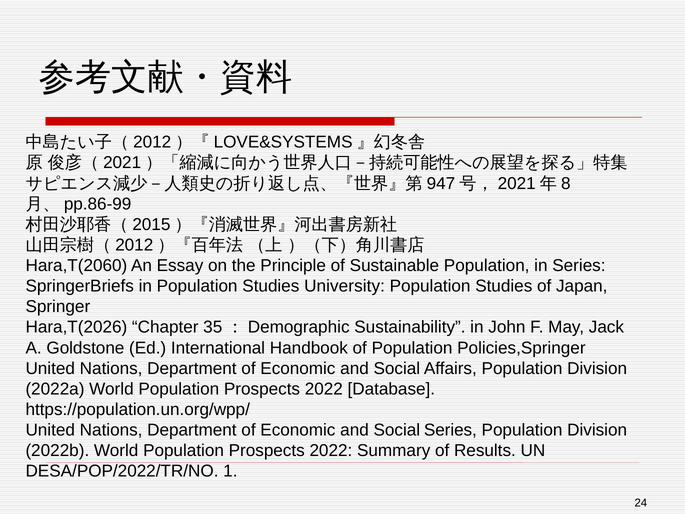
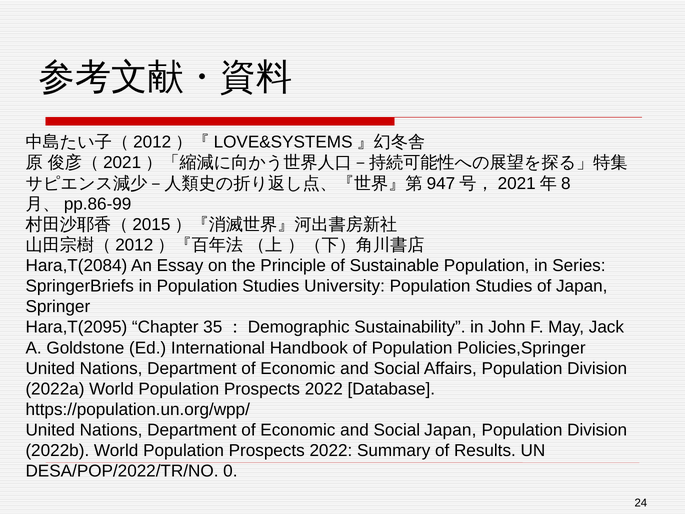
Hara,T(2060: Hara,T(2060 -> Hara,T(2084
Hara,T(2026: Hara,T(2026 -> Hara,T(2095
Social Series: Series -> Japan
1: 1 -> 0
